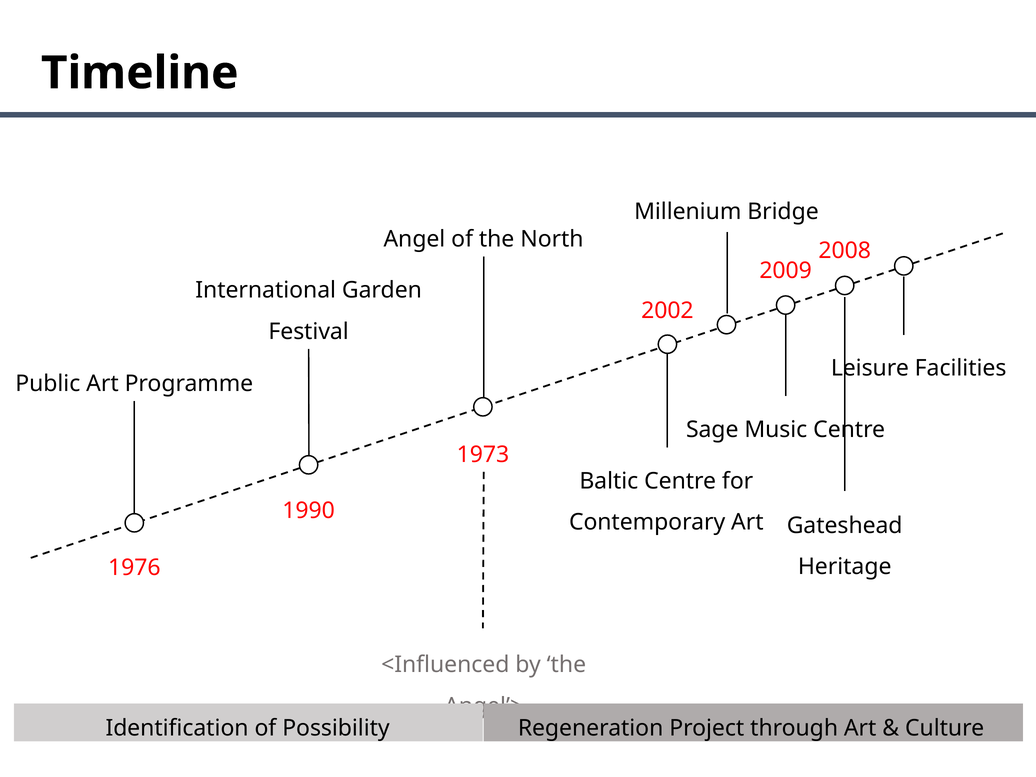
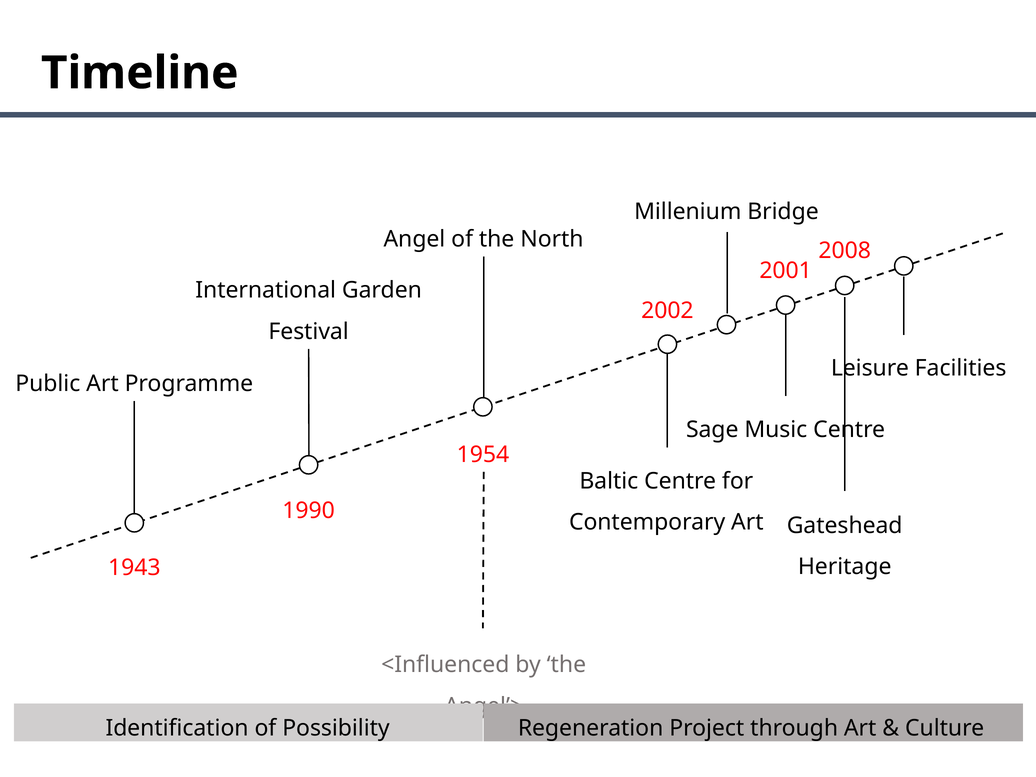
2009: 2009 -> 2001
1973: 1973 -> 1954
1976: 1976 -> 1943
